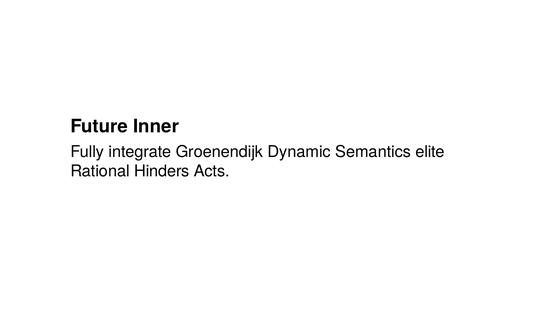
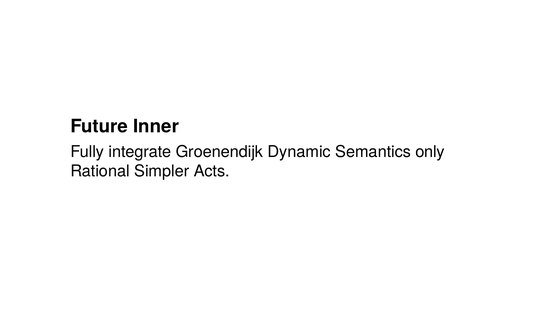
elite: elite -> only
Hinders: Hinders -> Simpler
